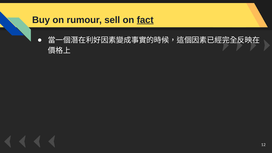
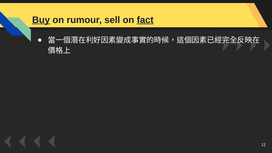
Buy underline: none -> present
